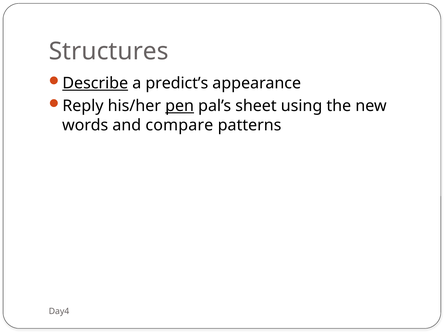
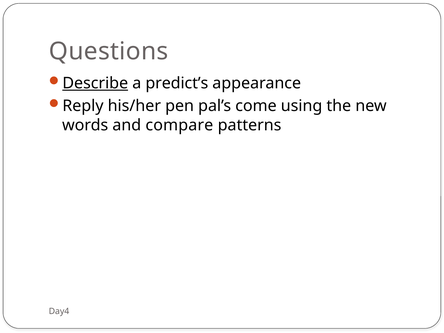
Structures: Structures -> Questions
pen underline: present -> none
sheet: sheet -> come
